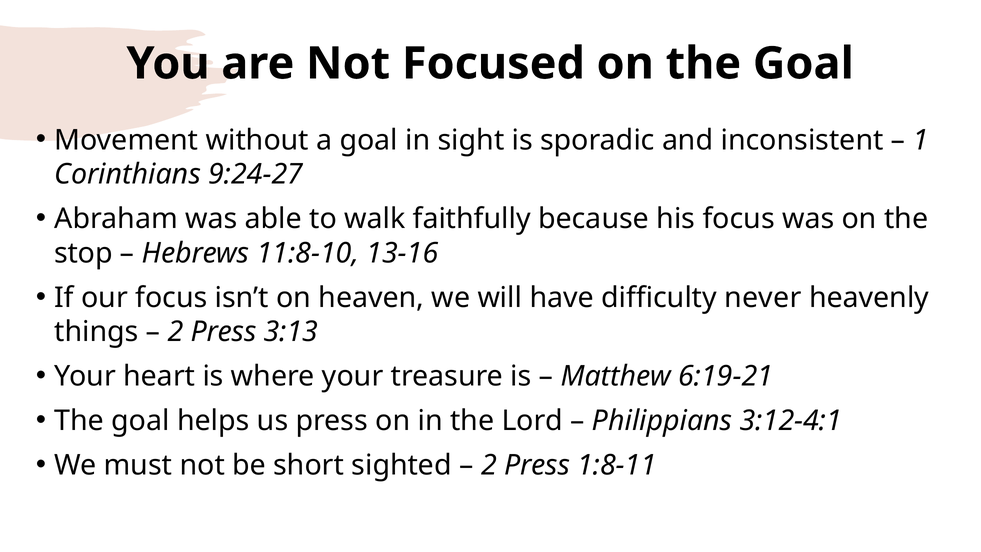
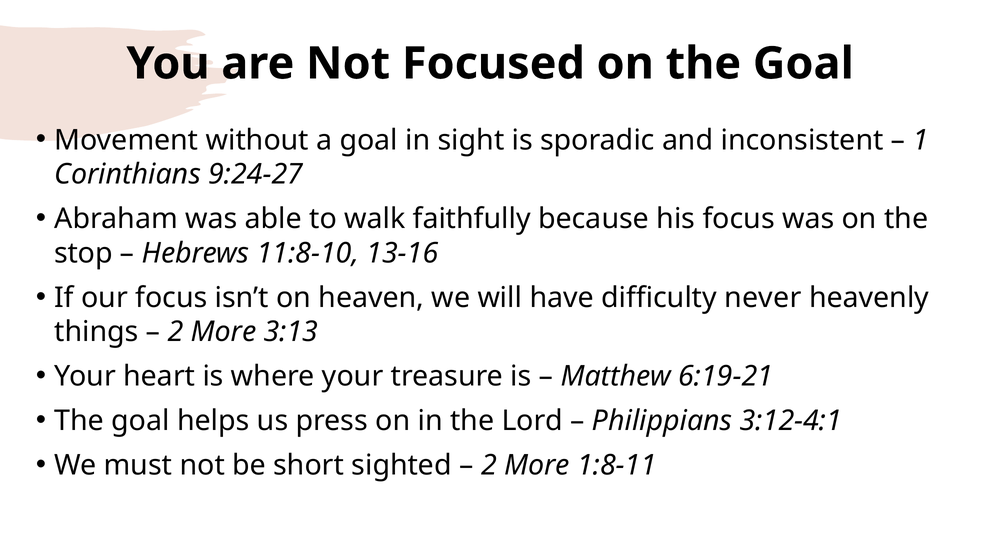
Press at (224, 332): Press -> More
Press at (537, 465): Press -> More
